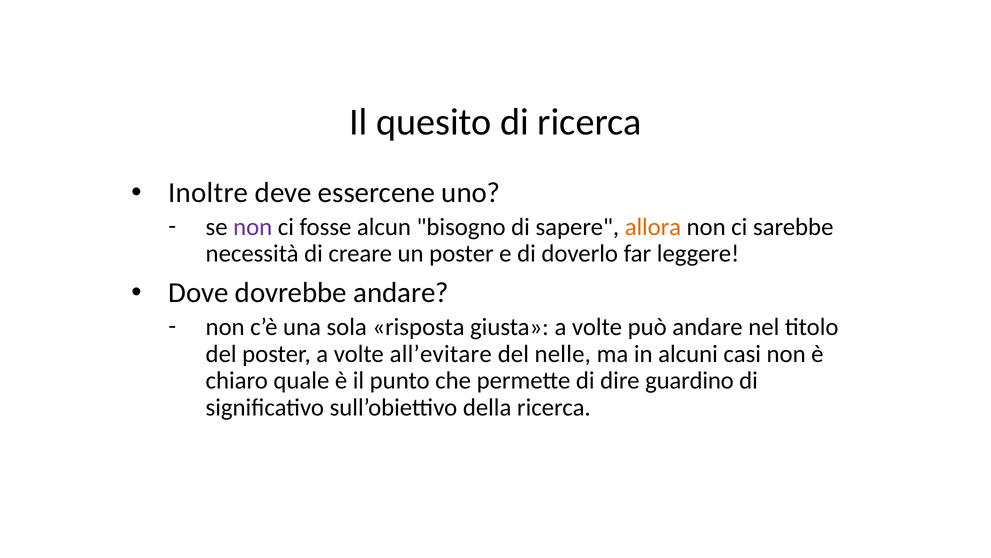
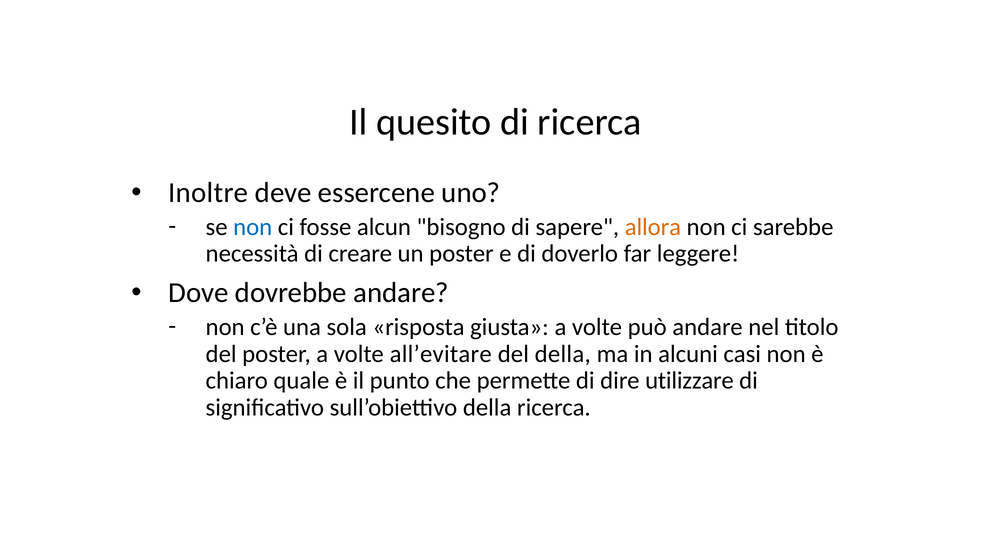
non at (253, 227) colour: purple -> blue
del nelle: nelle -> della
guardino: guardino -> utilizzare
